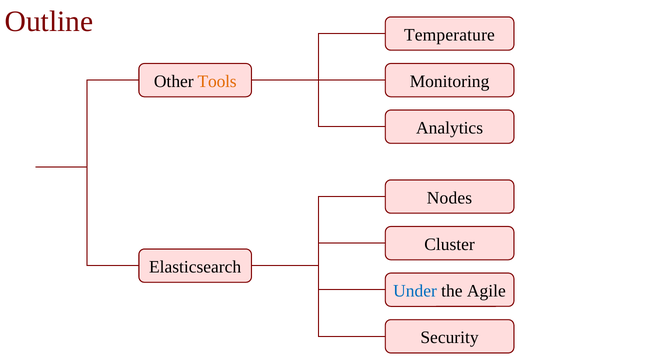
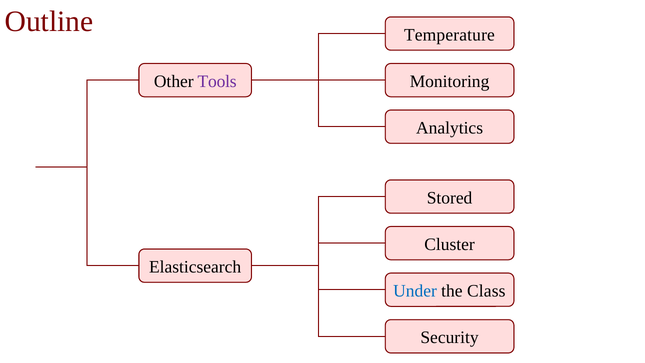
Tools colour: orange -> purple
Nodes: Nodes -> Stored
Agile: Agile -> Class
